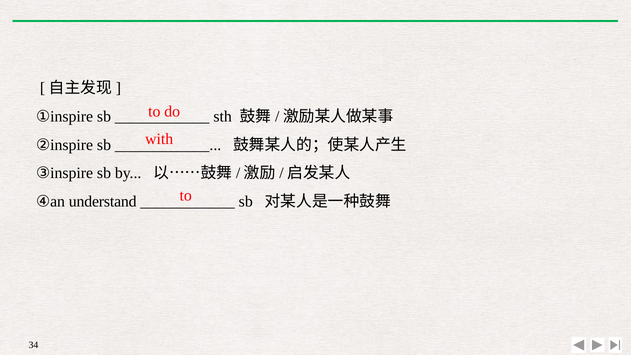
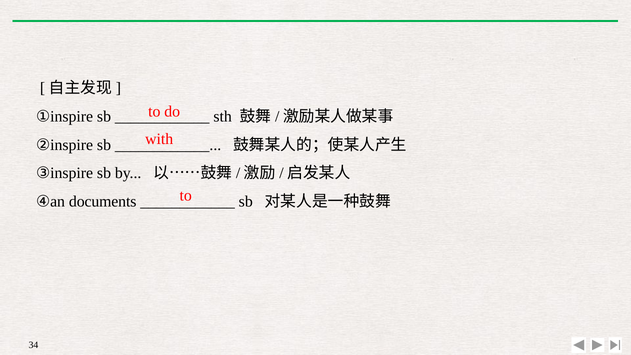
understand: understand -> documents
